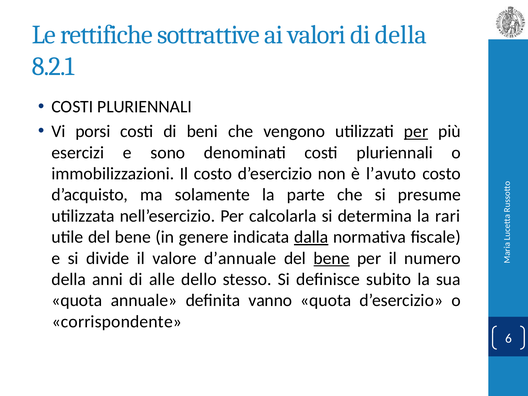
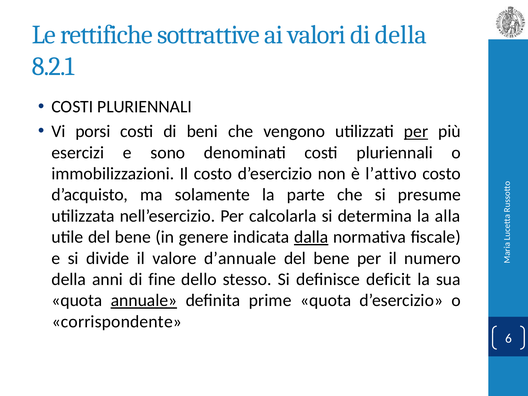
l’avuto: l’avuto -> l’attivo
rari: rari -> alla
bene at (332, 258) underline: present -> none
alle: alle -> fine
subito: subito -> deficit
annuale underline: none -> present
vanno: vanno -> prime
